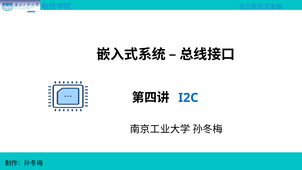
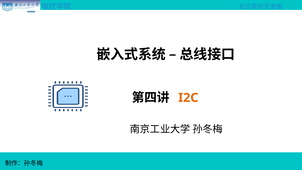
I2C colour: blue -> orange
